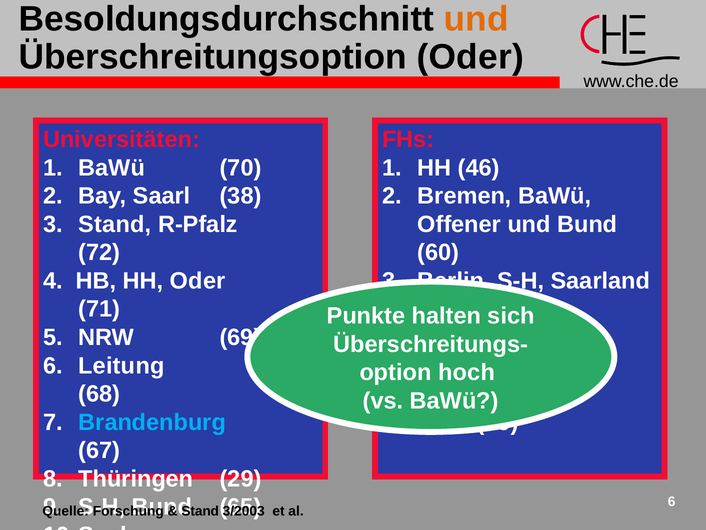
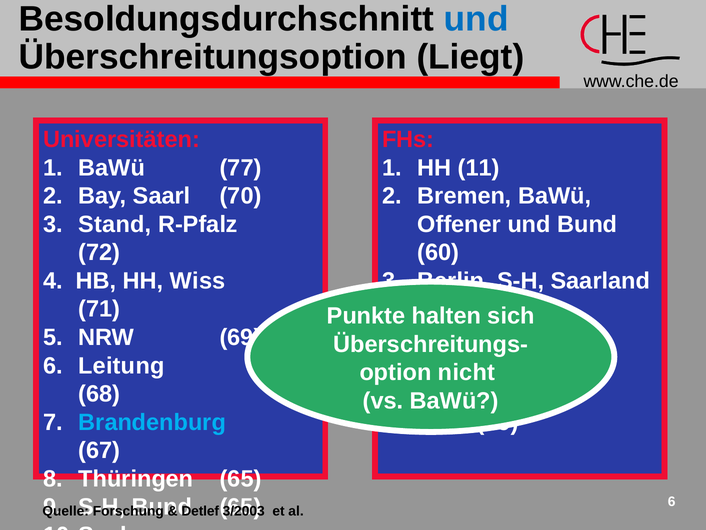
und at (476, 19) colour: orange -> blue
Überschreitungsoption Oder: Oder -> Liegt
70: 70 -> 77
46: 46 -> 11
38: 38 -> 70
HH Oder: Oder -> Wiss
hoch: hoch -> nicht
Thüringen 29: 29 -> 65
Stand at (200, 511): Stand -> Detlef
